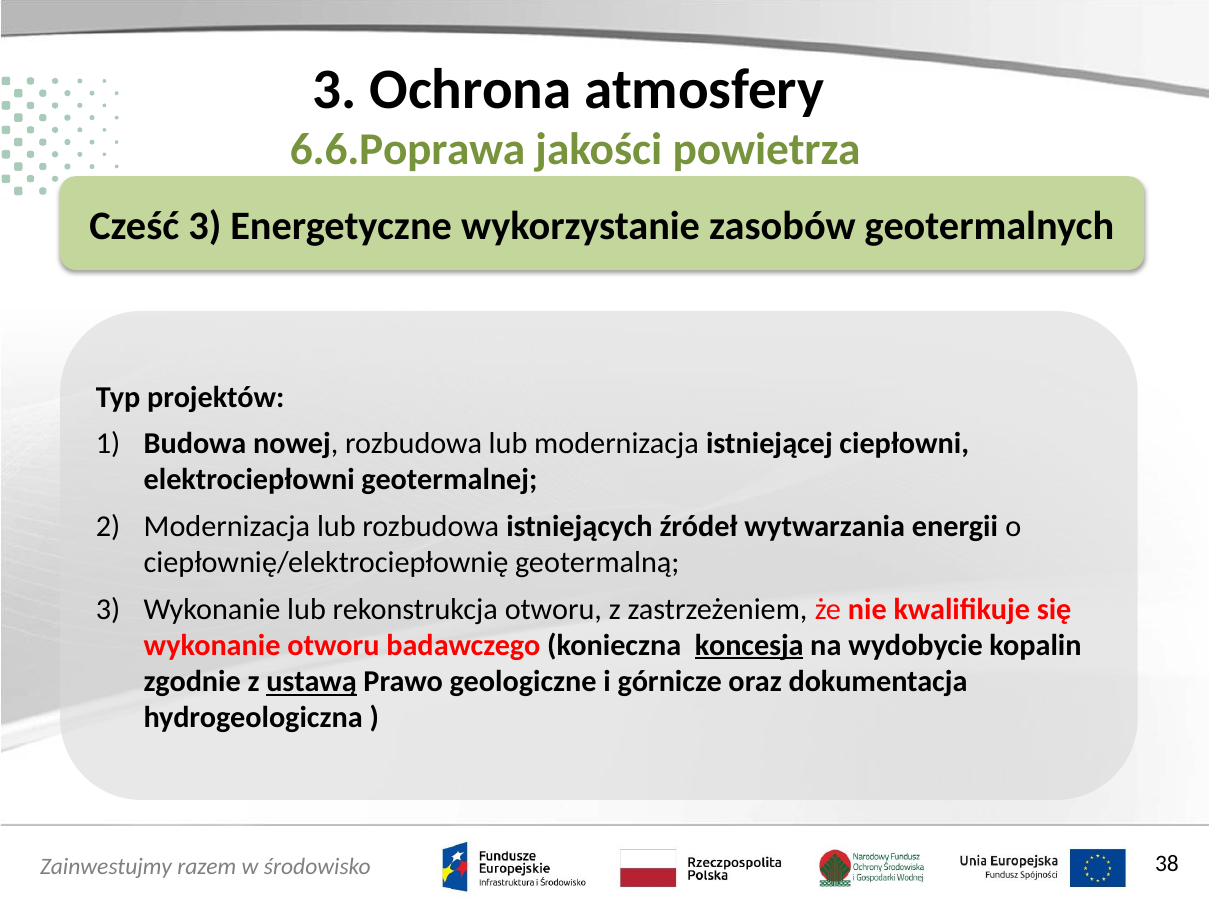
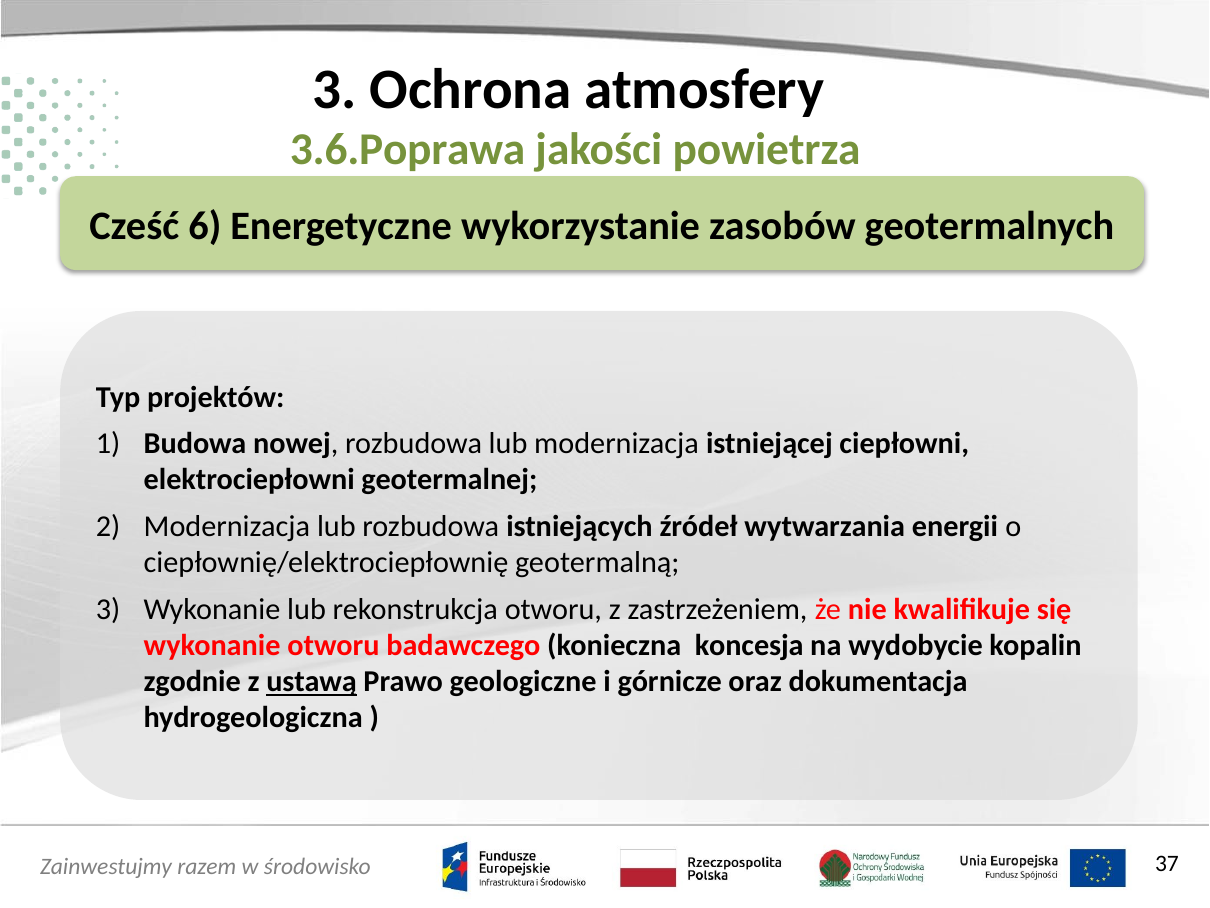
6.6.Poprawa: 6.6.Poprawa -> 3.6.Poprawa
Cześć 3: 3 -> 6
koncesja underline: present -> none
38: 38 -> 37
